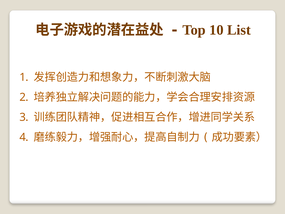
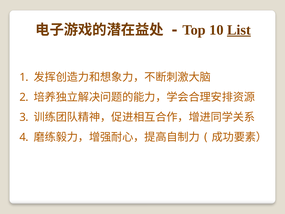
List underline: none -> present
